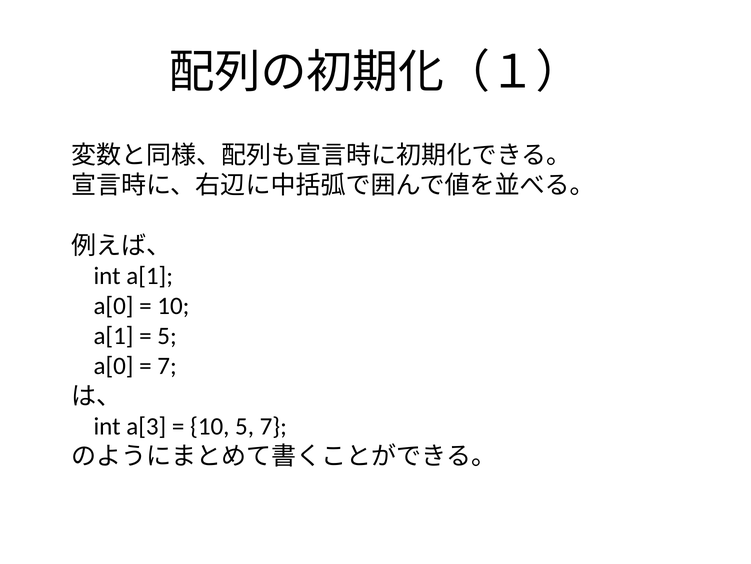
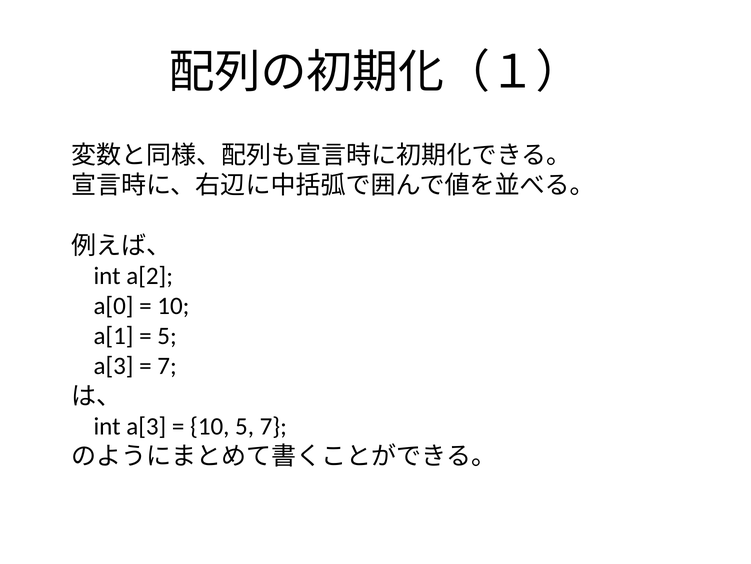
int a[1: a[1 -> a[2
a[0 at (114, 366): a[0 -> a[3
